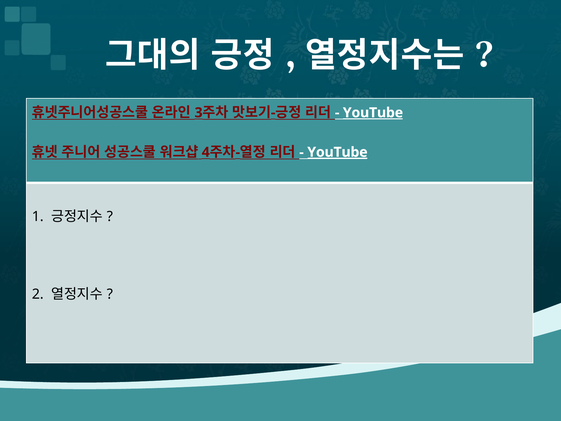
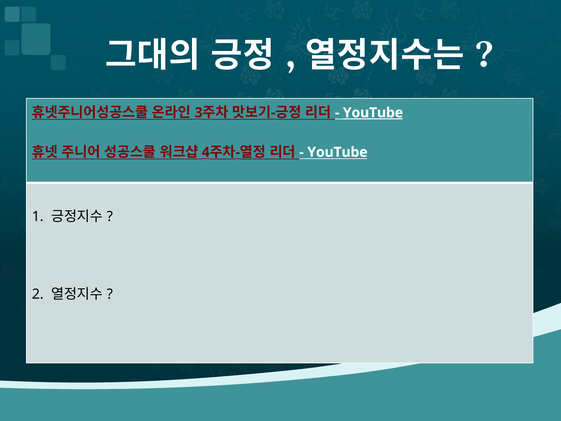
YouTube at (337, 152) underline: present -> none
